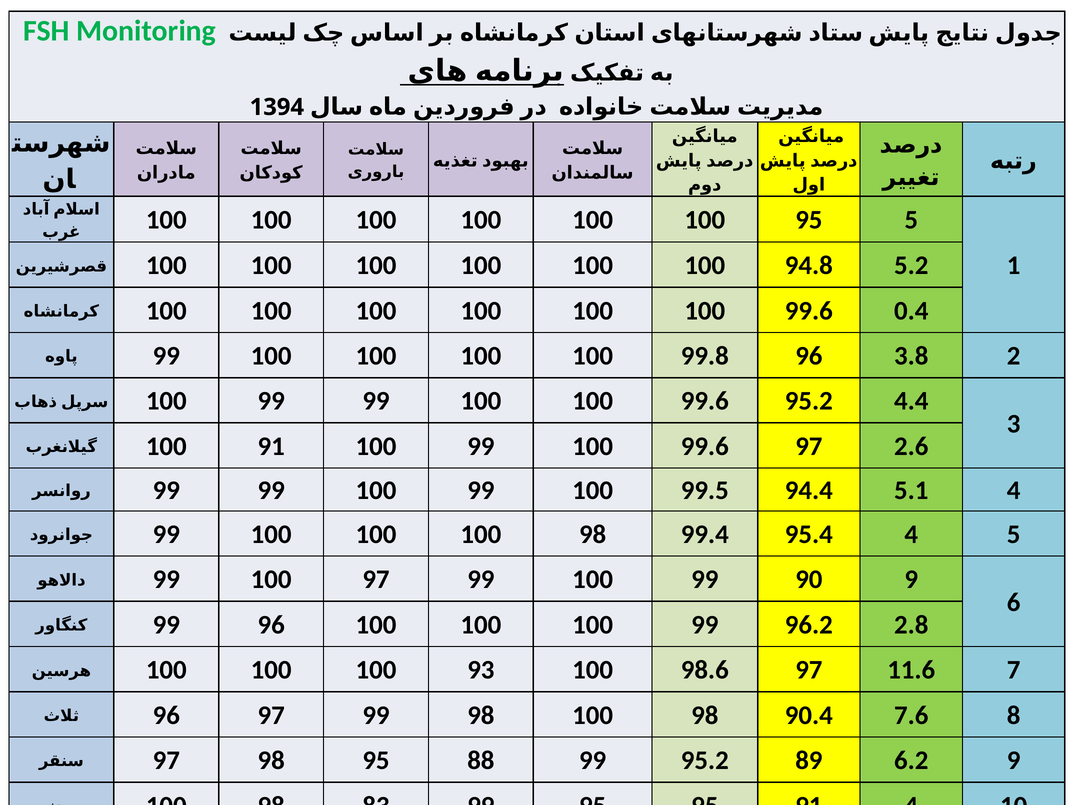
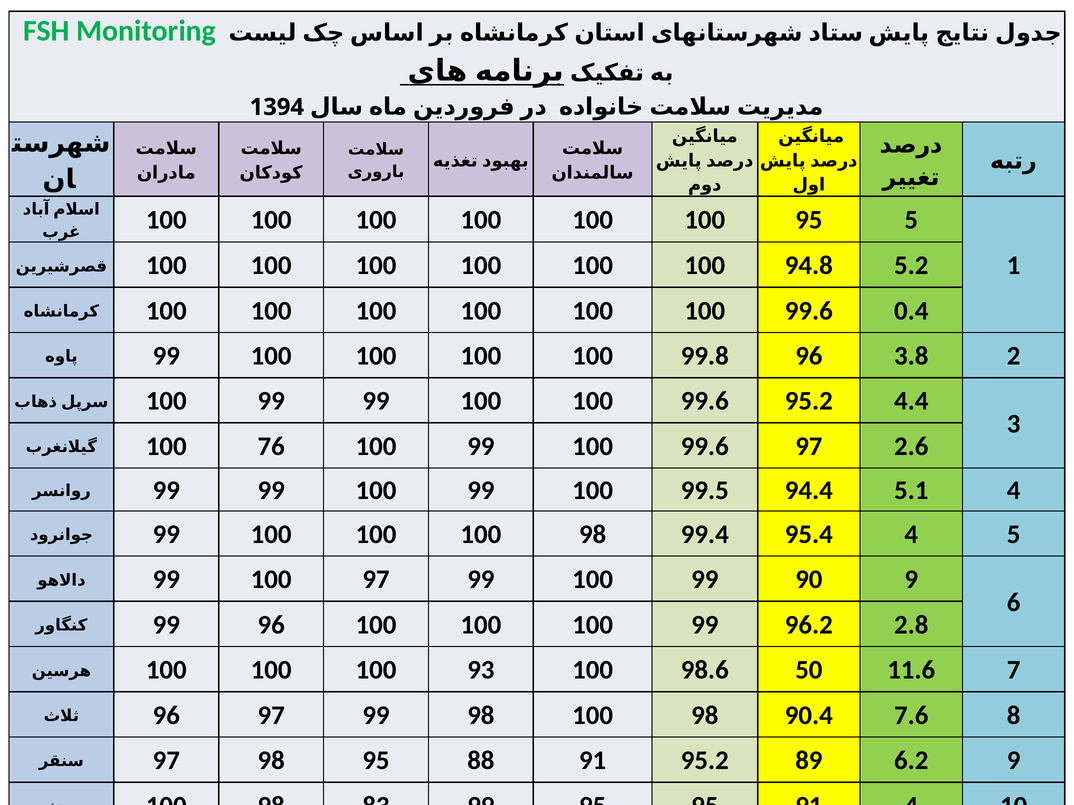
100 91: 91 -> 76
98.6 97: 97 -> 50
88 99: 99 -> 91
